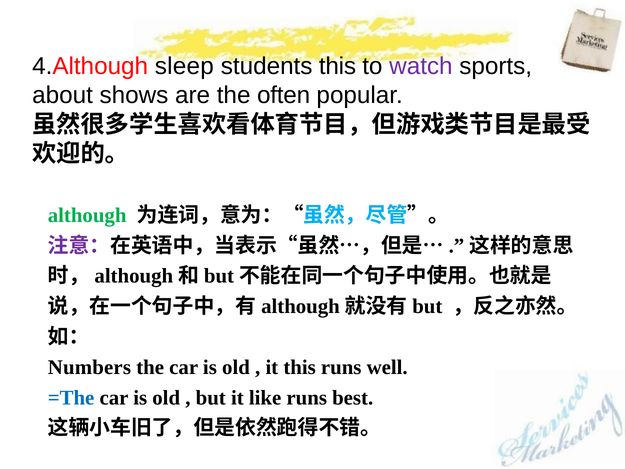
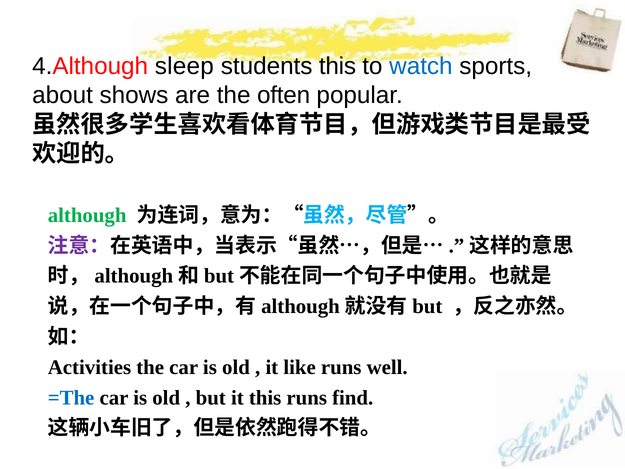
watch colour: purple -> blue
Numbers: Numbers -> Activities
it this: this -> like
it like: like -> this
best: best -> find
